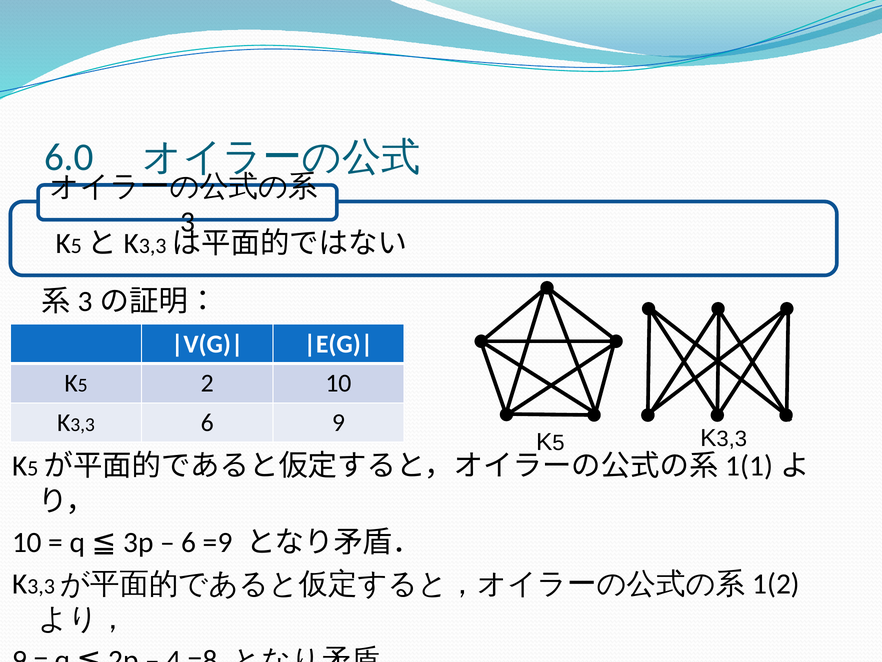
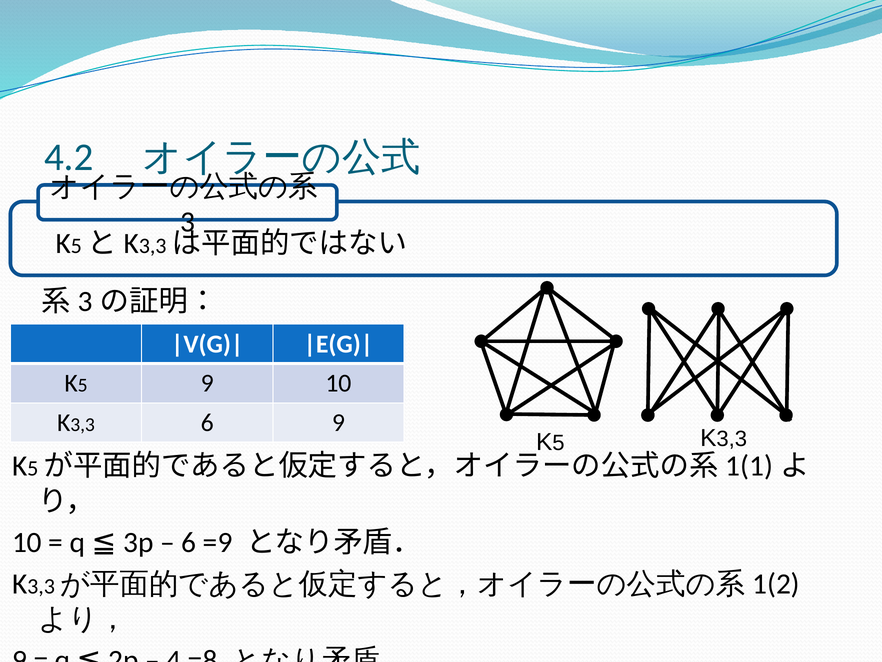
6.0: 6.0 -> 4.2
5 2: 2 -> 9
